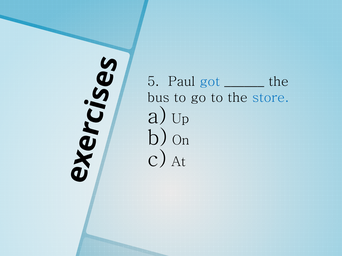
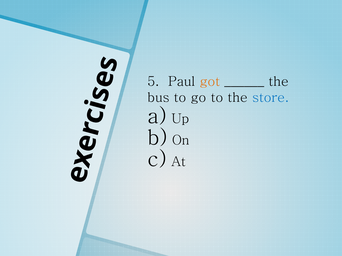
got colour: blue -> orange
